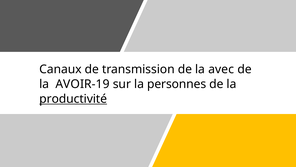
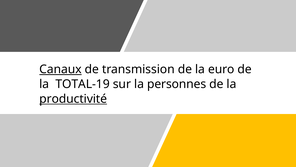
Canaux underline: none -> present
avec: avec -> euro
AVOIR-19: AVOIR-19 -> TOTAL-19
